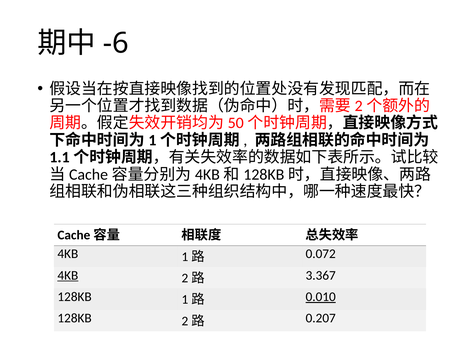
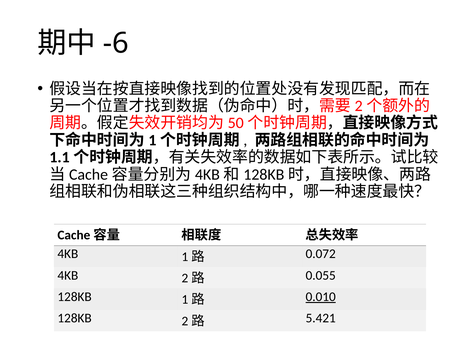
4KB at (68, 275) underline: present -> none
3.367: 3.367 -> 0.055
0.207: 0.207 -> 5.421
